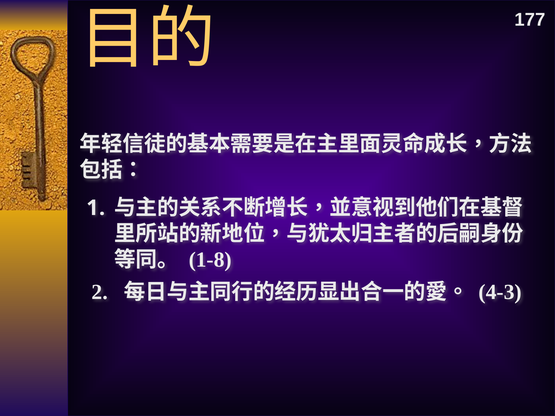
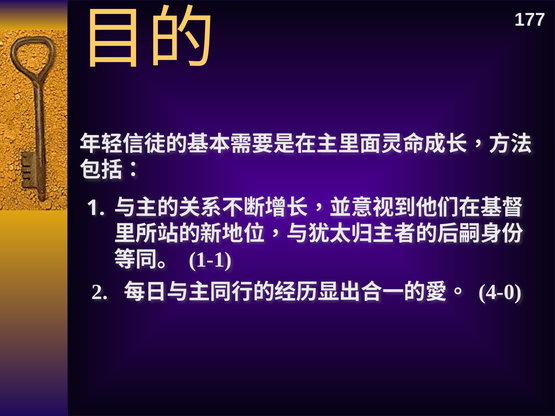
1-8: 1-8 -> 1-1
4-3: 4-3 -> 4-0
